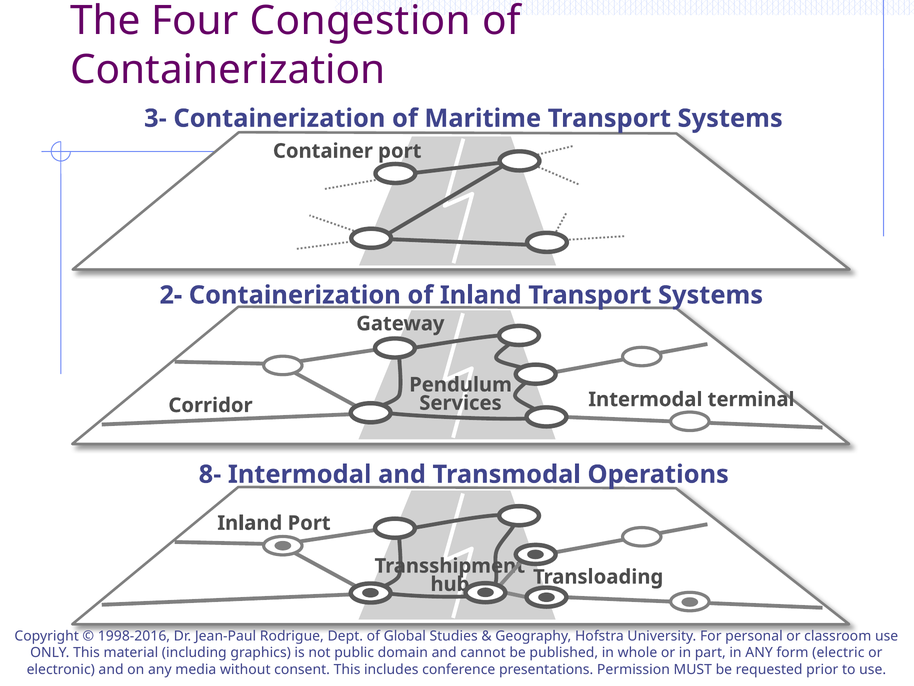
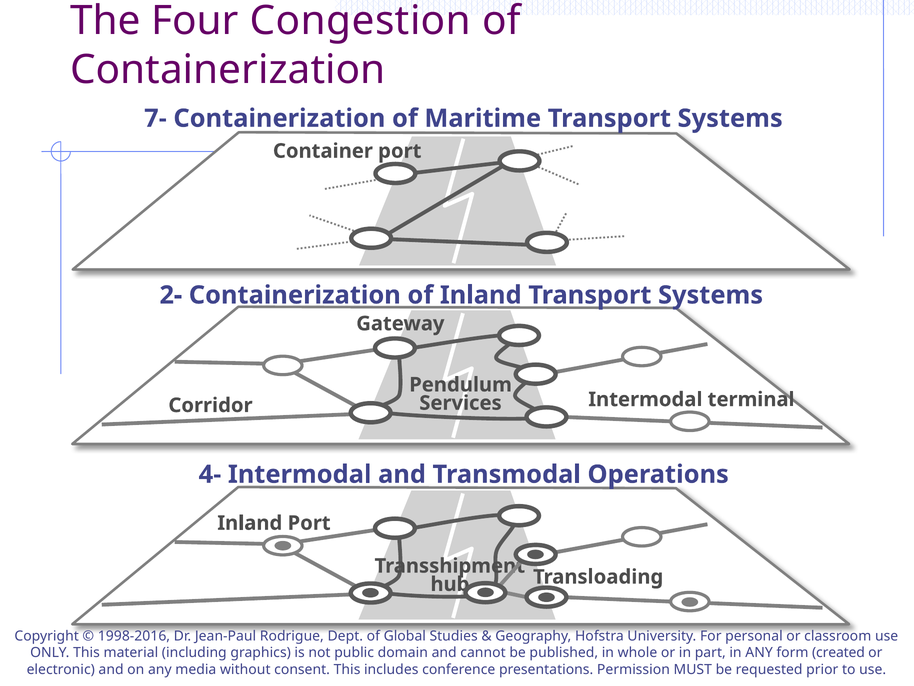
3-: 3- -> 7-
8-: 8- -> 4-
electric: electric -> created
